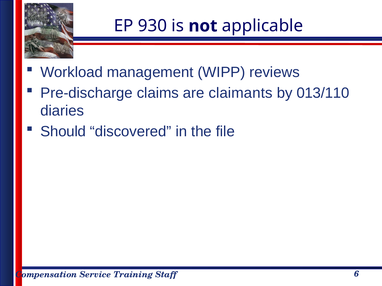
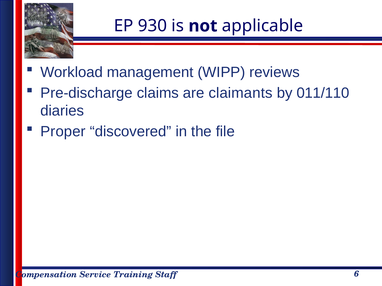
013/110: 013/110 -> 011/110
Should: Should -> Proper
